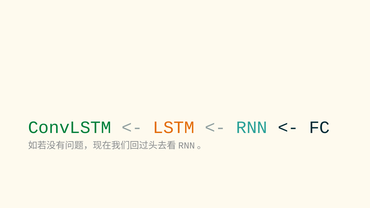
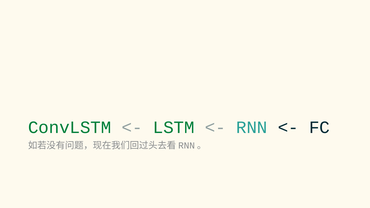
LSTM colour: orange -> green
